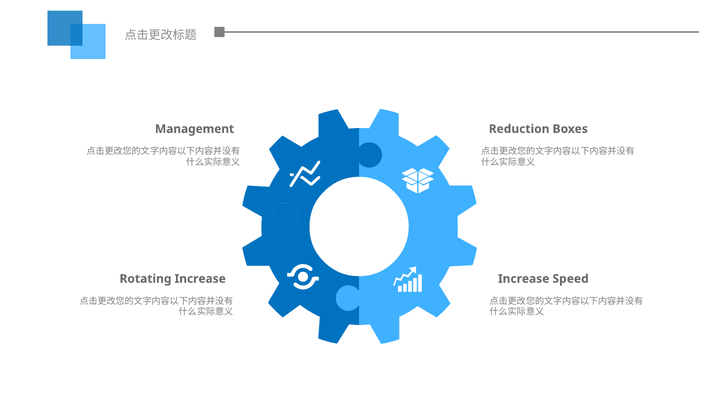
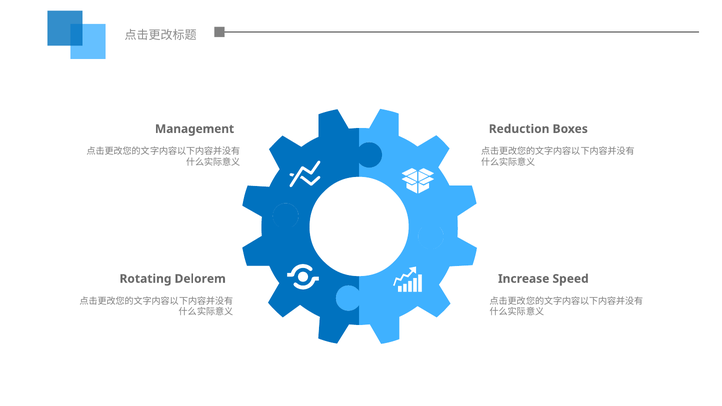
Rotating Increase: Increase -> Delorem
